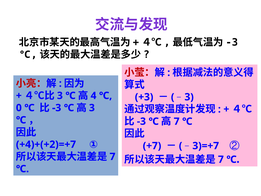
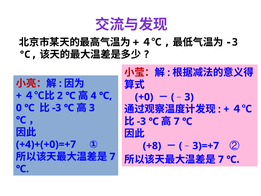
3 at (60, 96): 3 -> 2
+3: +3 -> +0
+4)+(+2)=+7: +4)+(+2)=+7 -> +4)+(+0)=+7
+7: +7 -> +8
